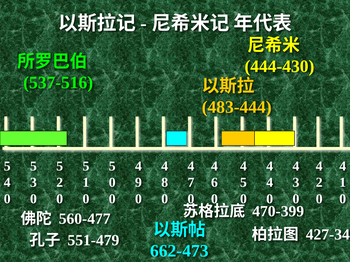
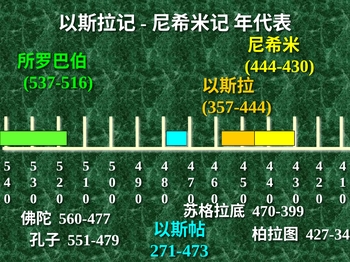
483-444: 483-444 -> 357-444
662-473: 662-473 -> 271-473
